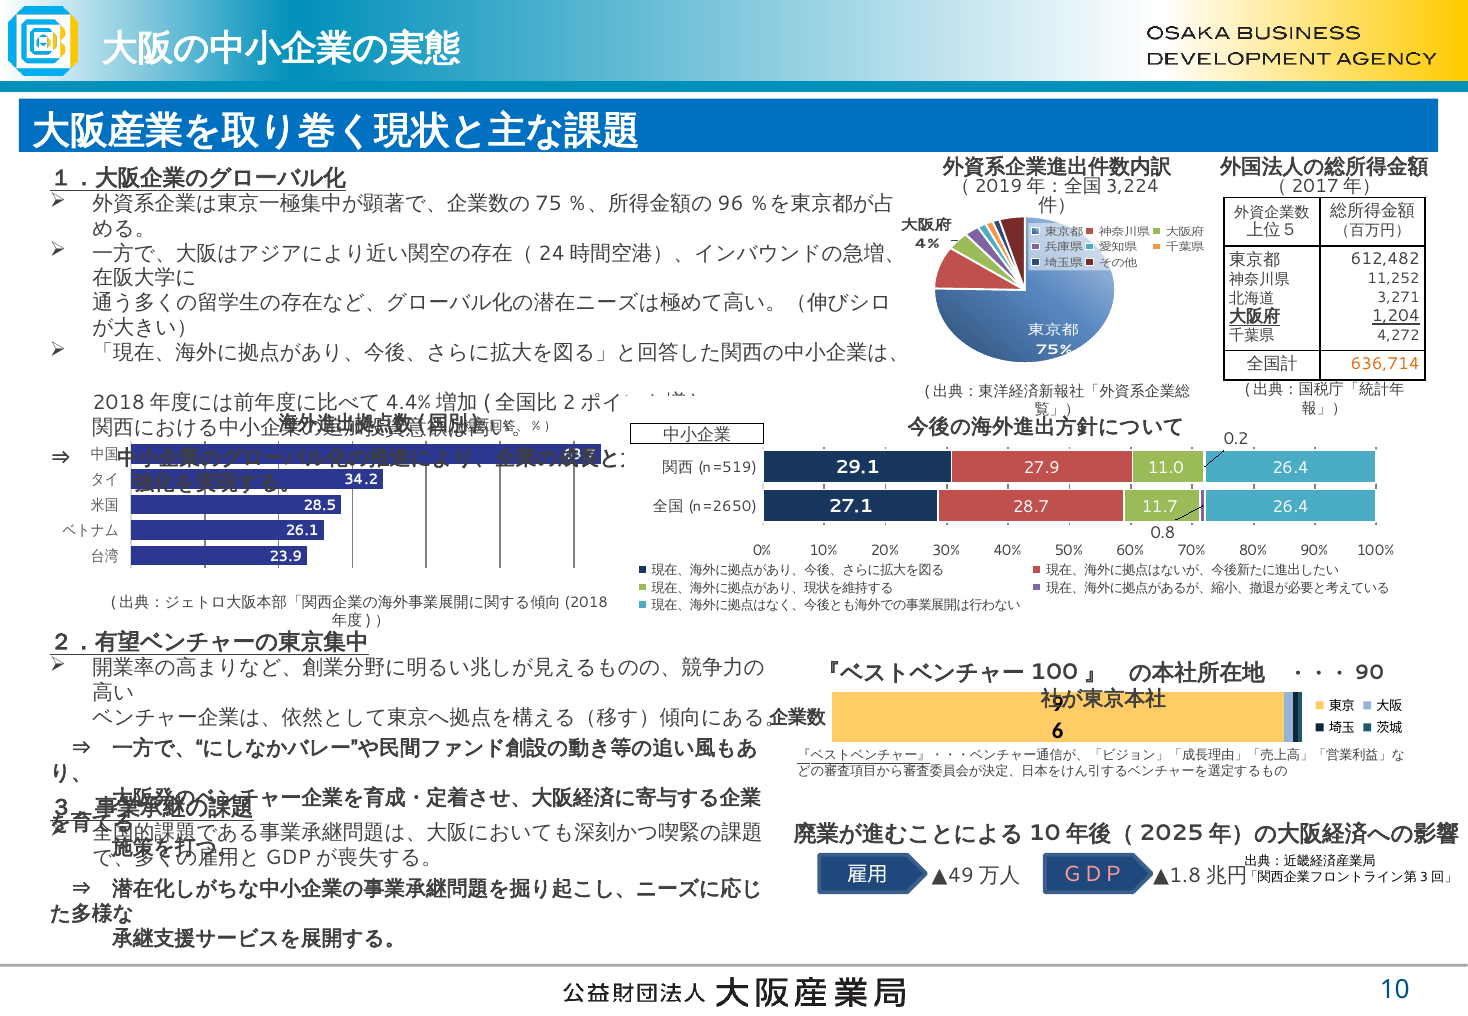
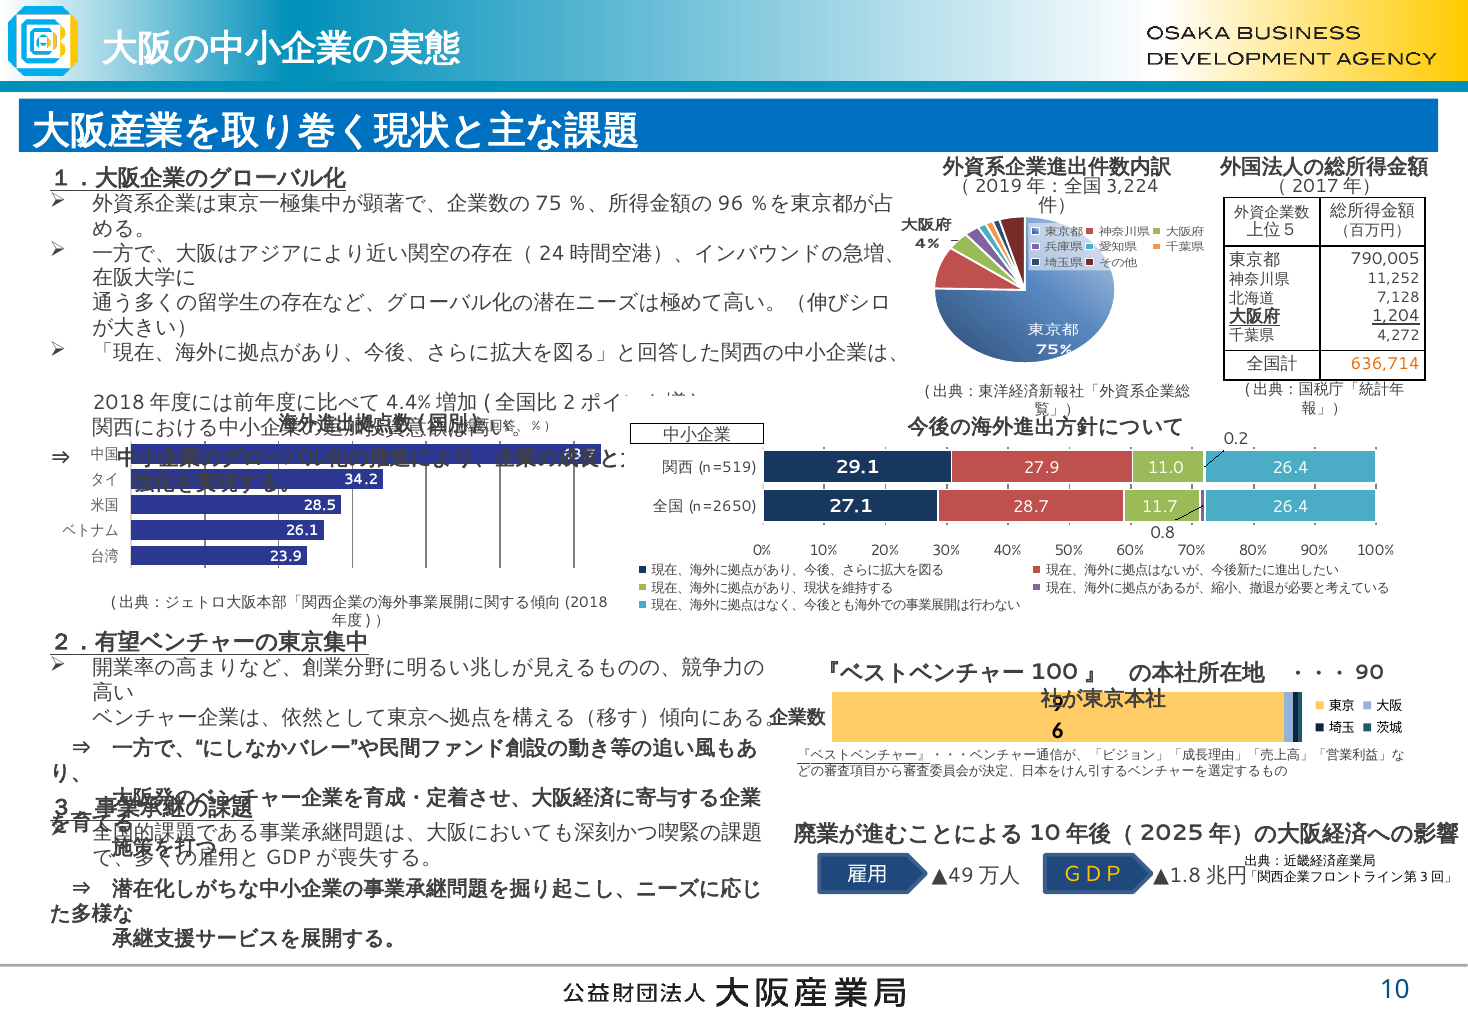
612,482: 612,482 -> 790,005
3,271: 3,271 -> 7,128
ＧＤＰ colour: pink -> yellow
